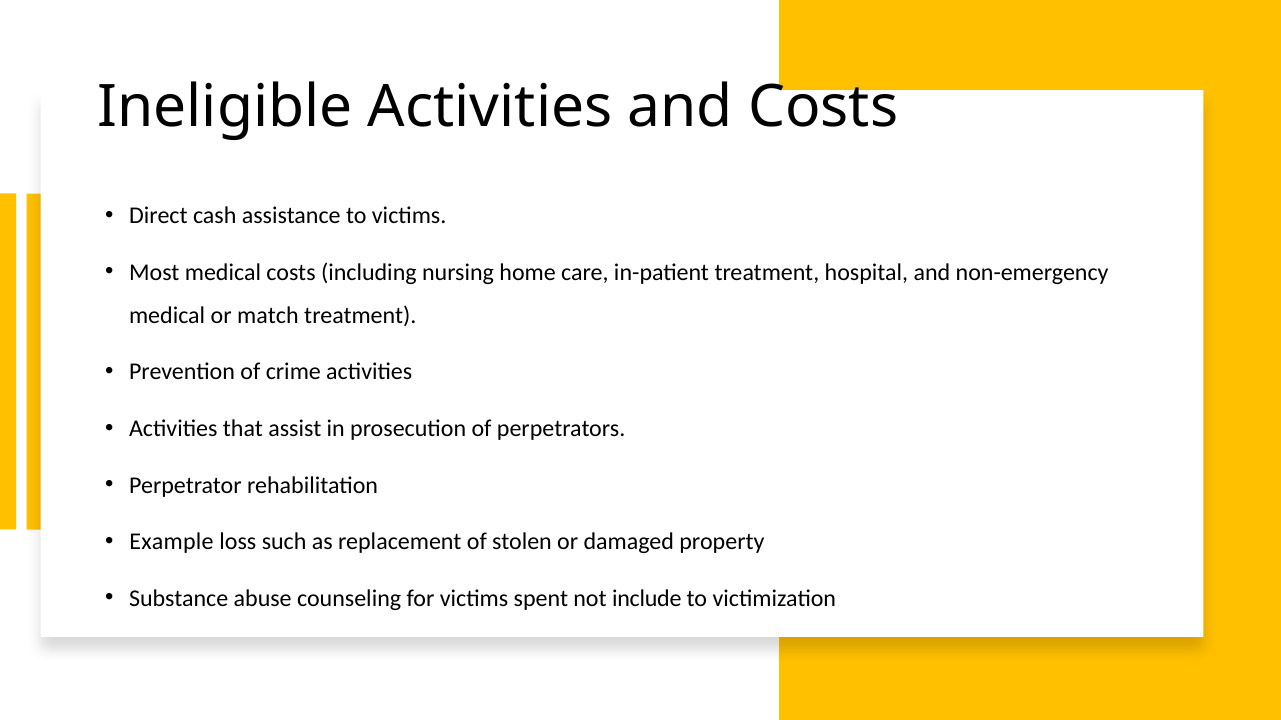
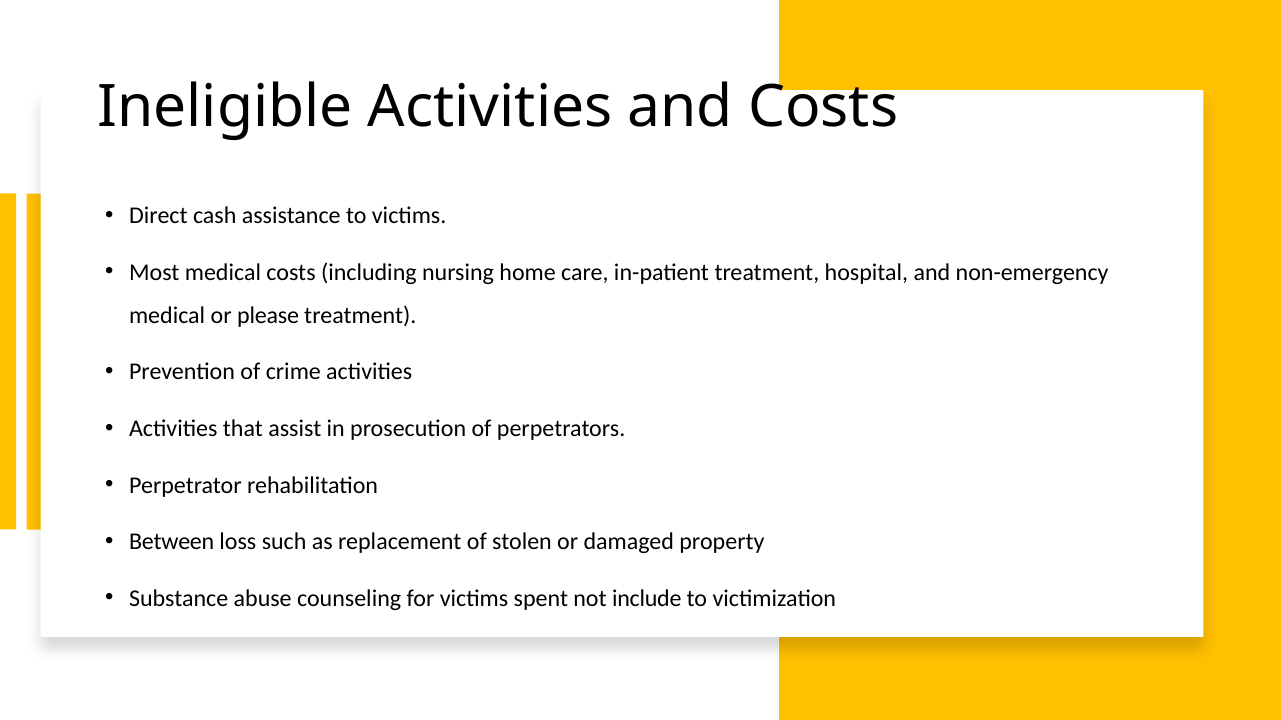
match: match -> please
Example: Example -> Between
